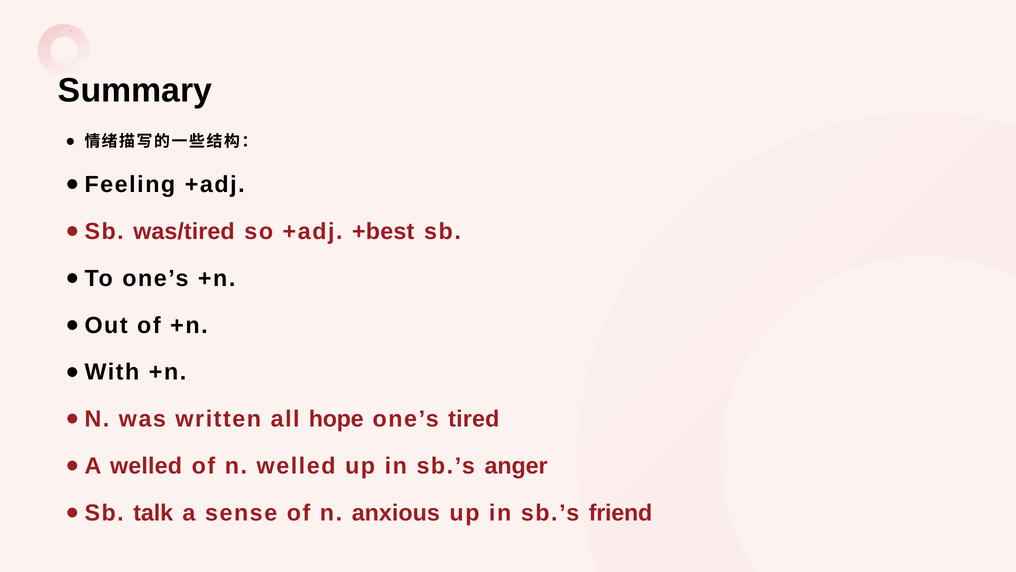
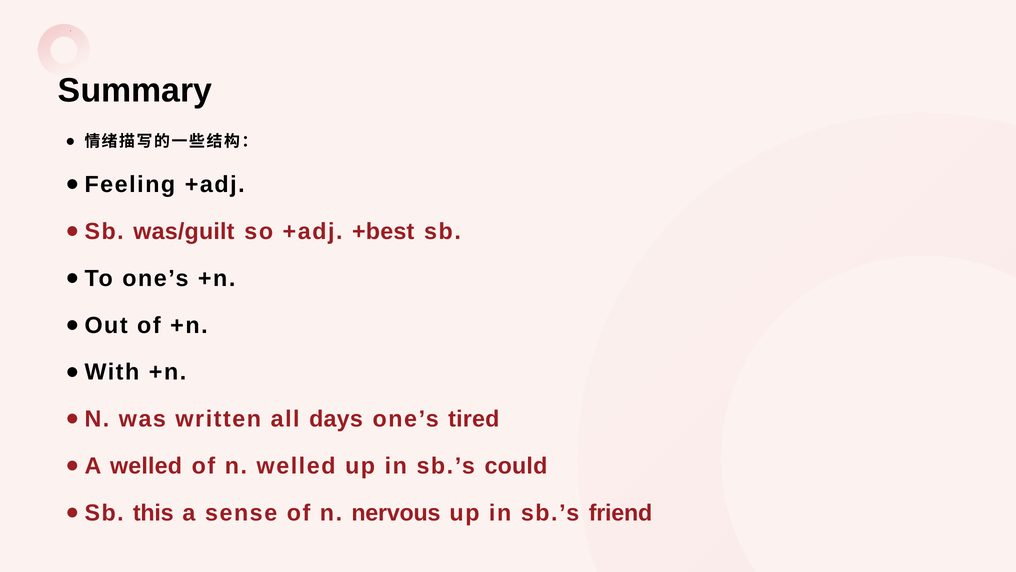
was/tired: was/tired -> was/guilt
hope: hope -> days
anger: anger -> could
talk: talk -> this
anxious: anxious -> nervous
